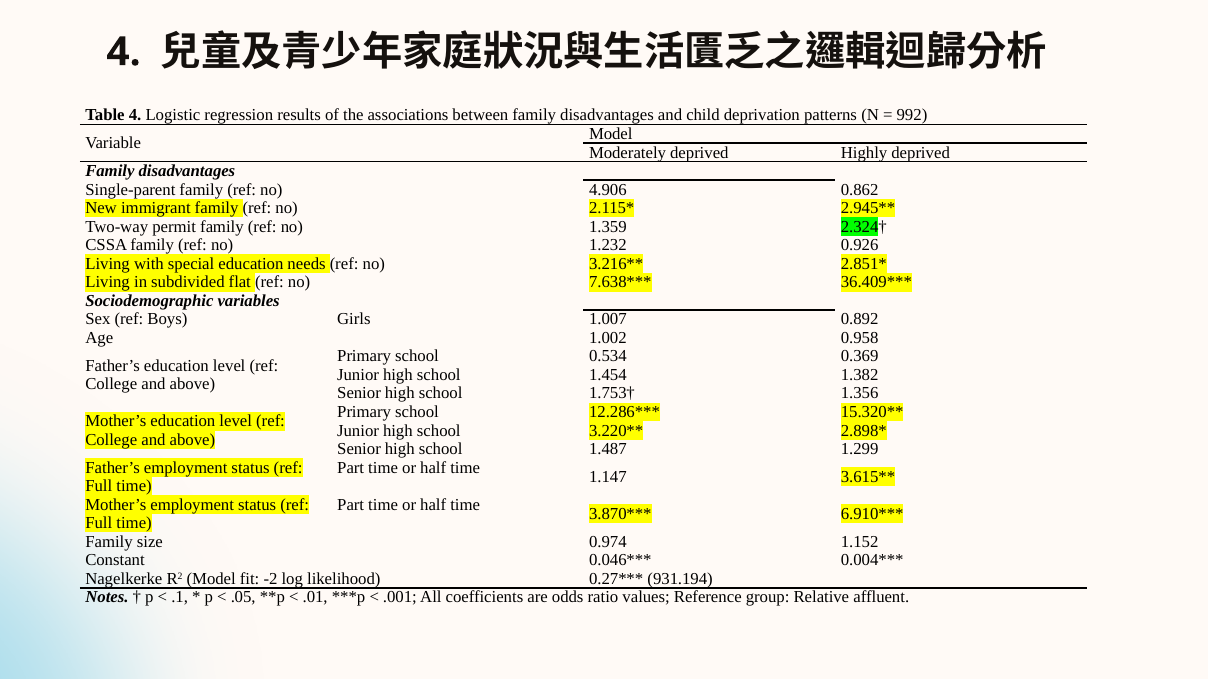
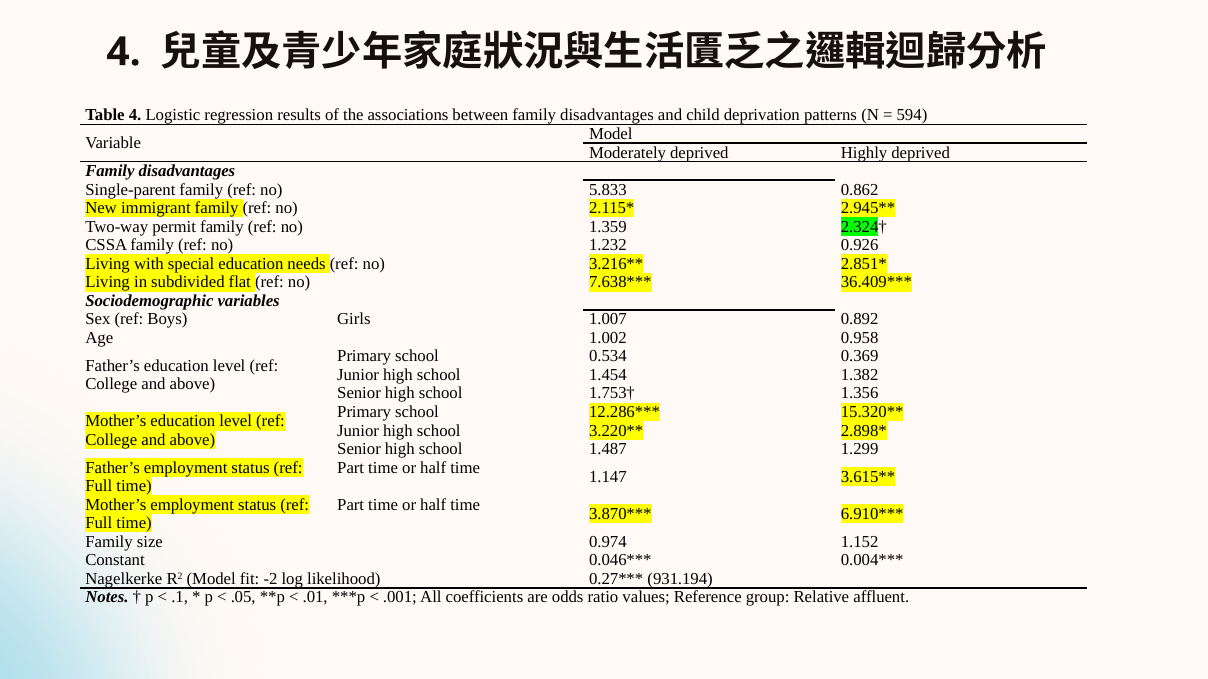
992: 992 -> 594
4.906: 4.906 -> 5.833
